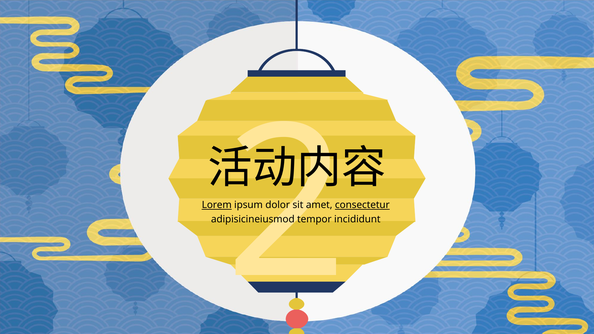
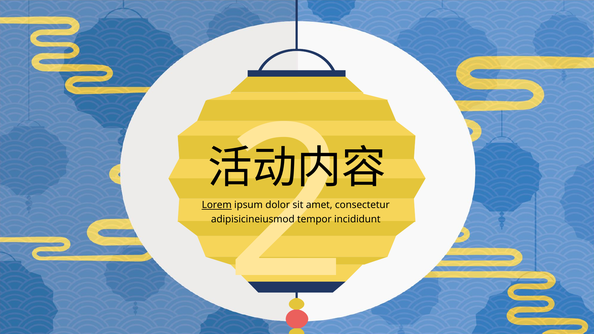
consectetur underline: present -> none
